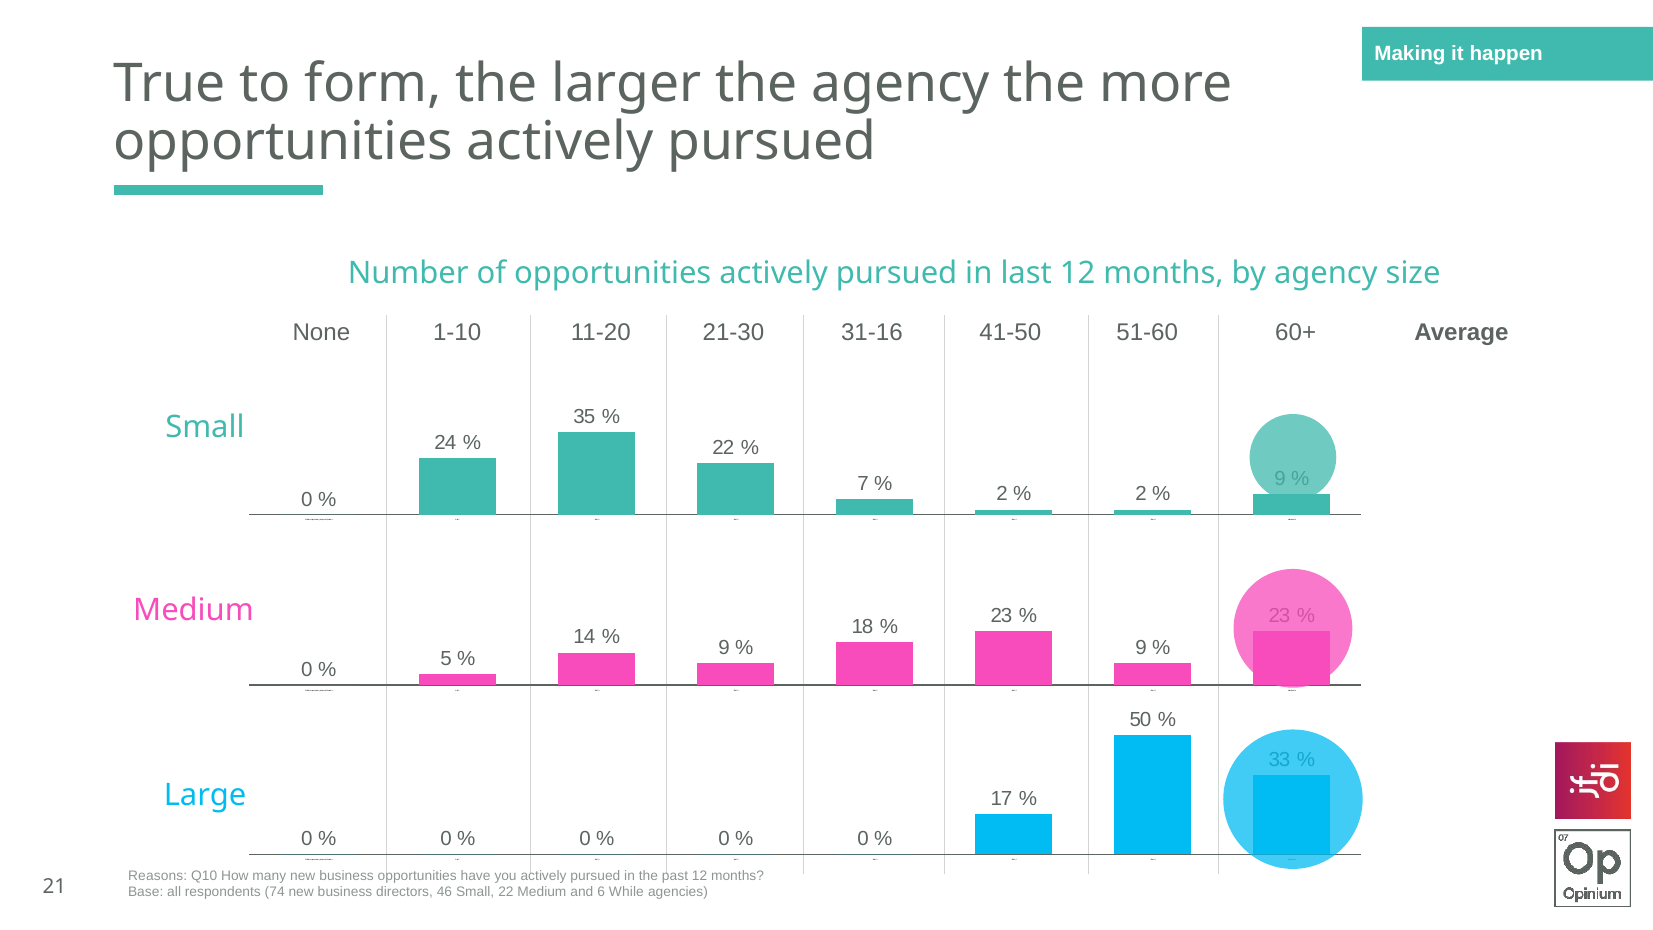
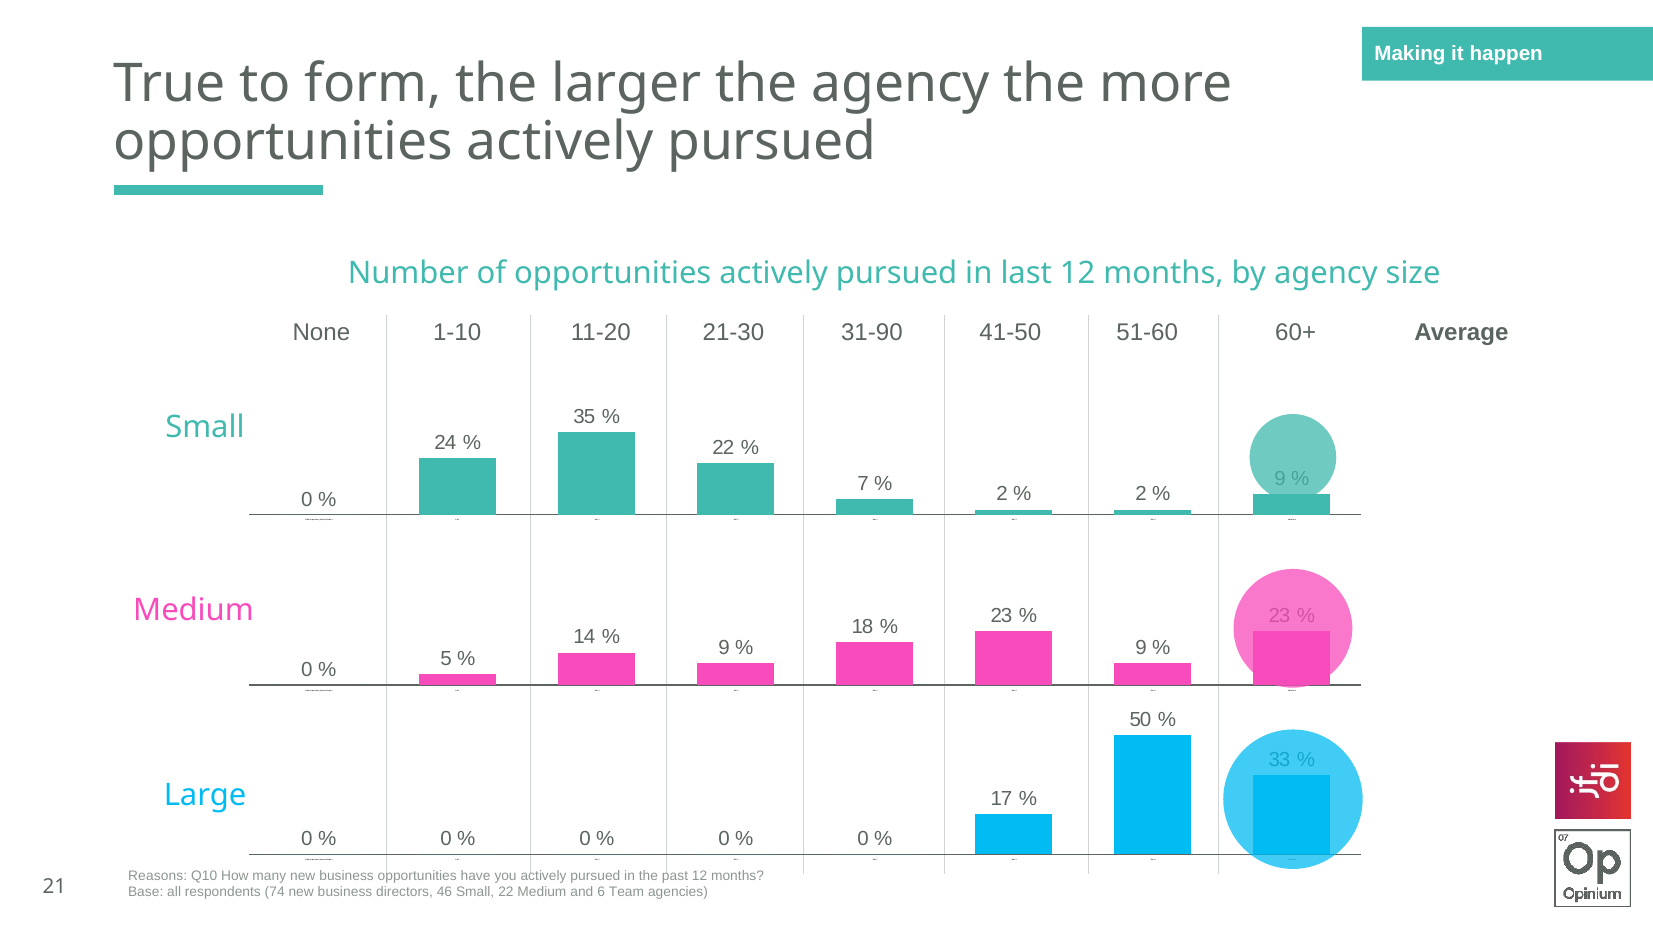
31-16: 31-16 -> 31-90
While: While -> Team
